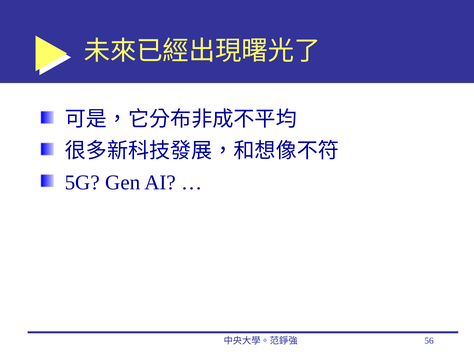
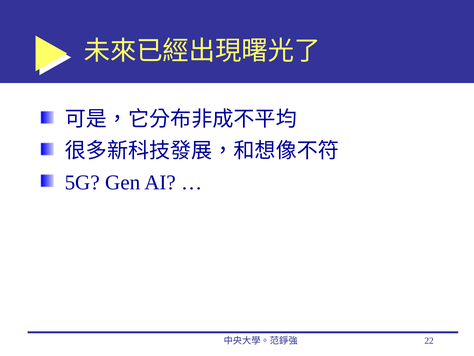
56: 56 -> 22
